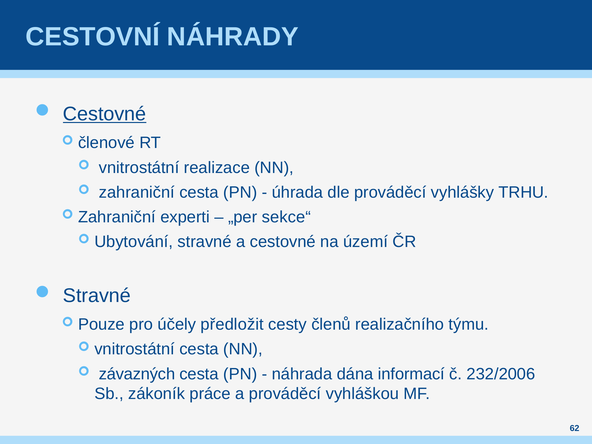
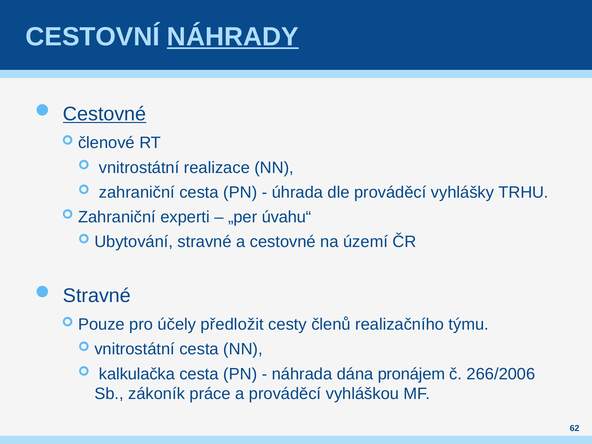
NÁHRADY underline: none -> present
sekce“: sekce“ -> úvahu“
závazných: závazných -> kalkulačka
informací: informací -> pronájem
232/2006: 232/2006 -> 266/2006
